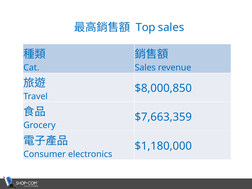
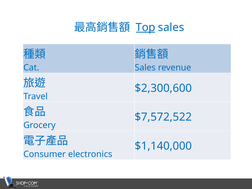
Top underline: none -> present
$8,000,850: $8,000,850 -> $2,300,600
$7,663,359: $7,663,359 -> $7,572,522
$1,180,000: $1,180,000 -> $1,140,000
